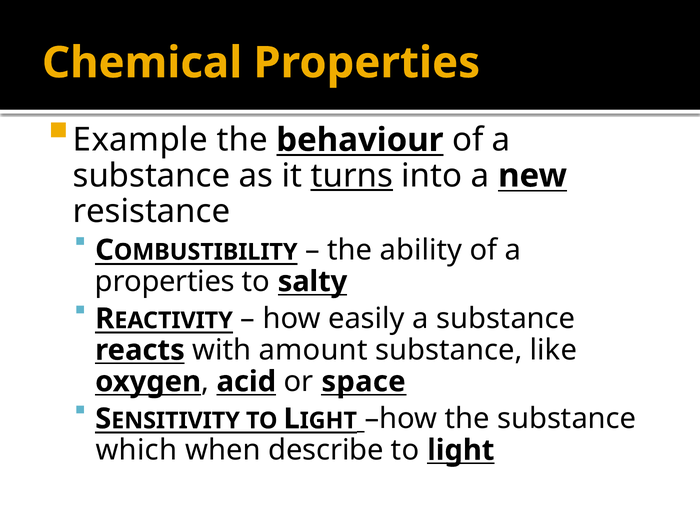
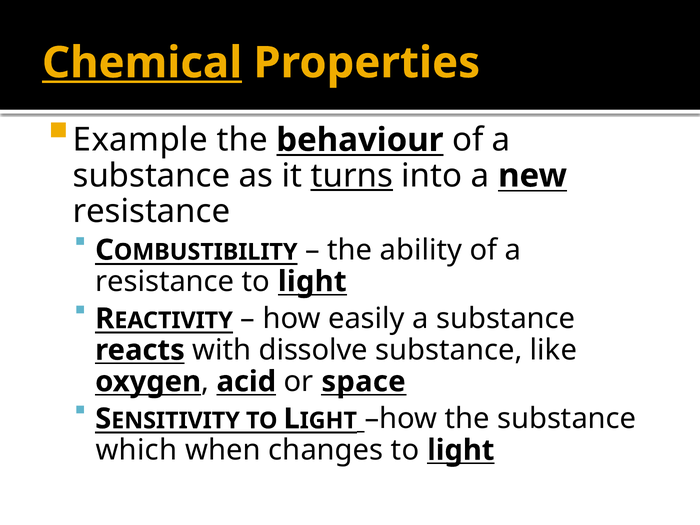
Chemical underline: none -> present
properties at (165, 282): properties -> resistance
salty at (313, 282): salty -> light
amount: amount -> dissolve
describe: describe -> changes
